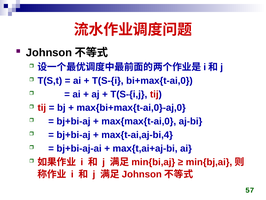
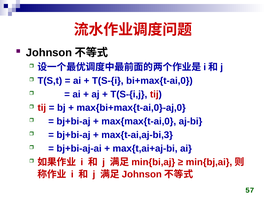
max{t-ai,aj-bi,4: max{t-ai,aj-bi,4 -> max{t-ai,aj-bi,3
